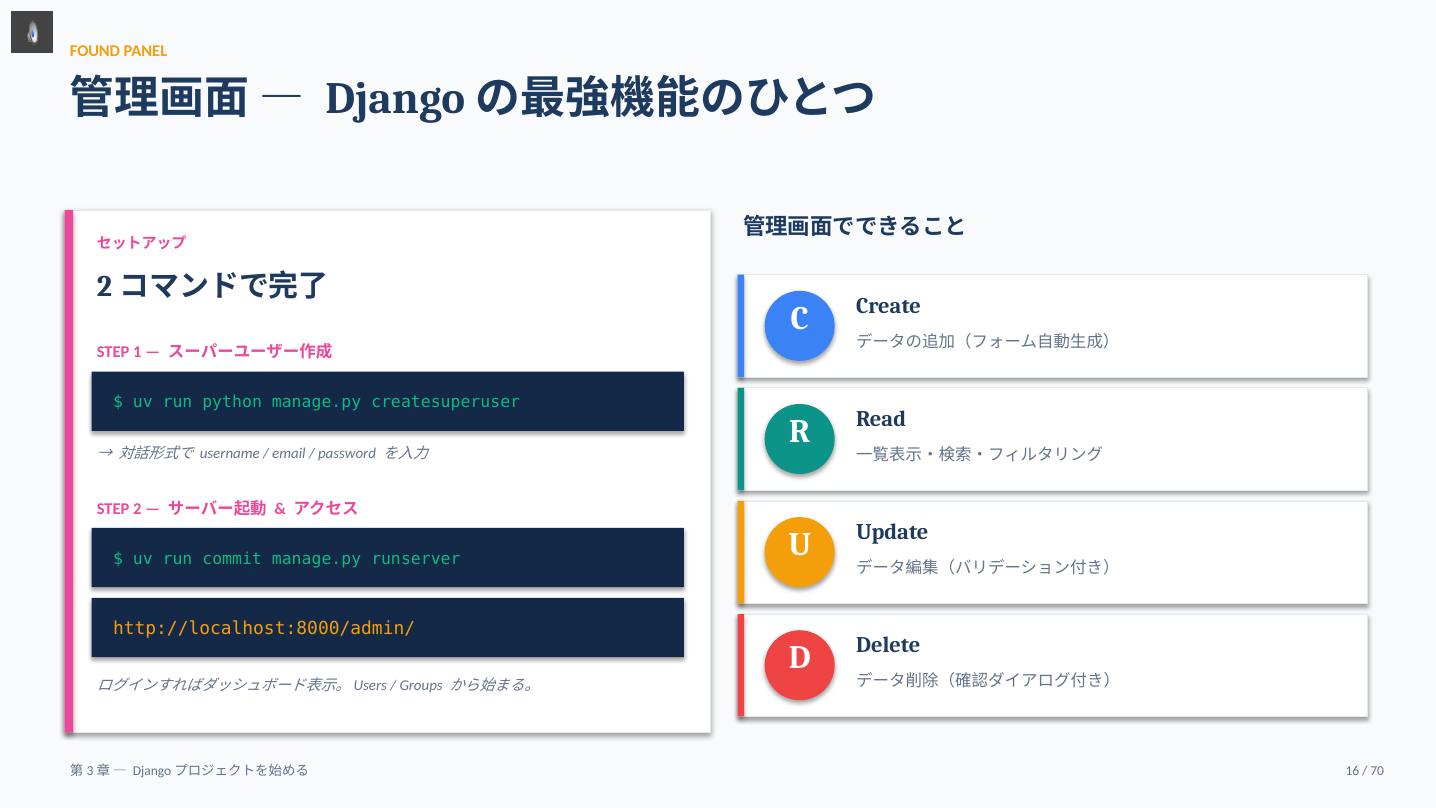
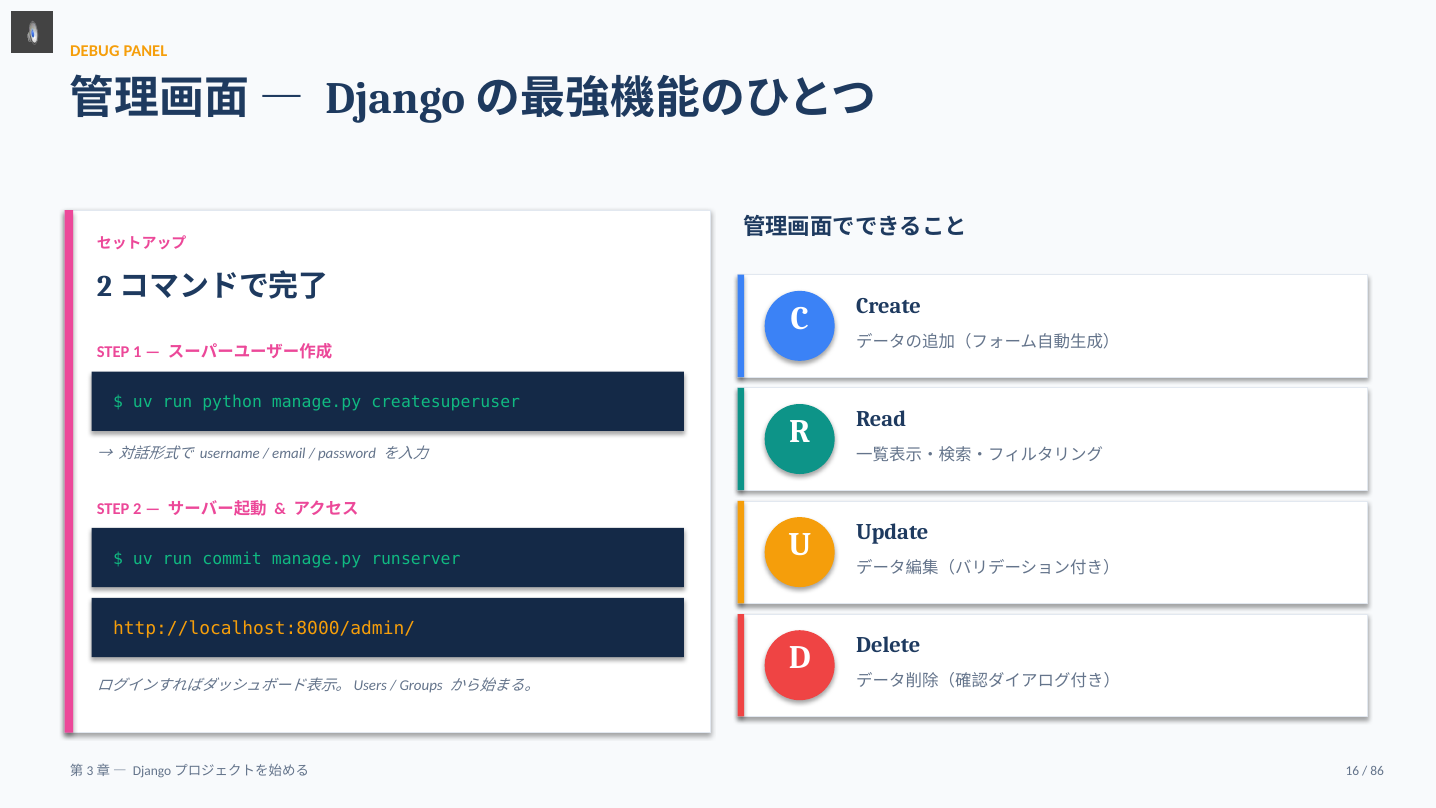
FOUND: FOUND -> DEBUG
70: 70 -> 86
